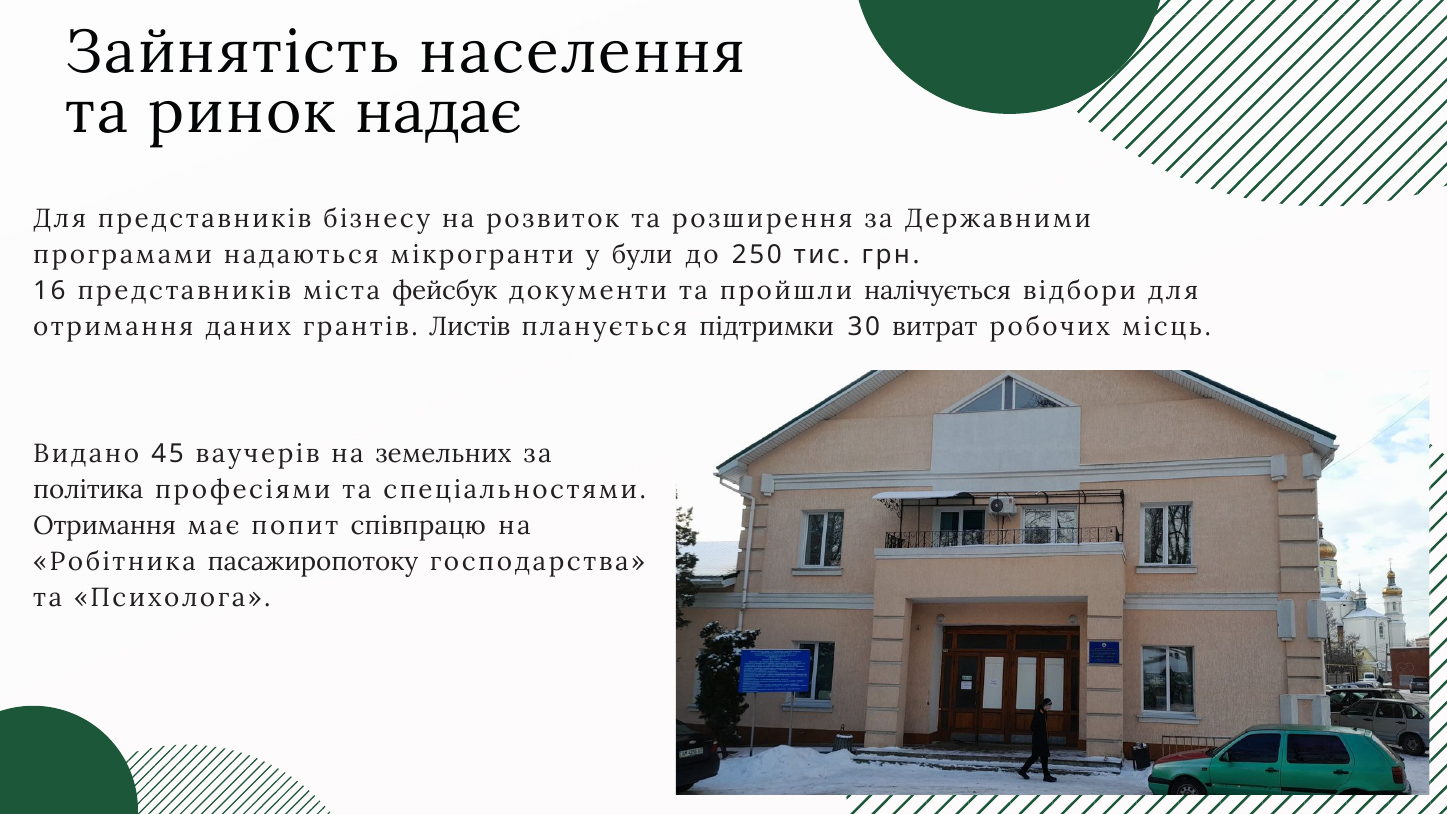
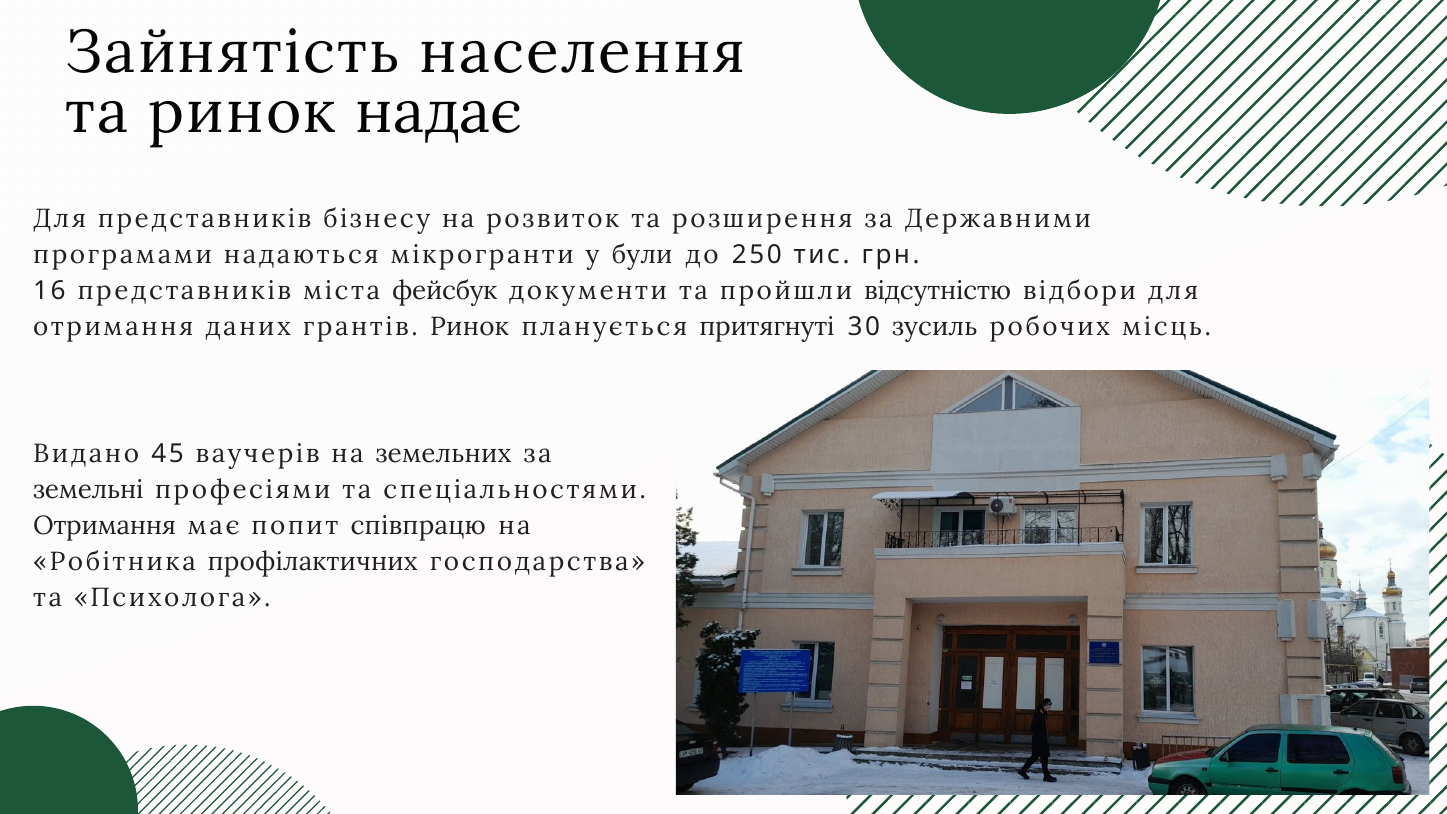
налічується: налічується -> відсутністю
грантів Листів: Листів -> Ринок
підтримки: підтримки -> притягнуті
витрат: витрат -> зусиль
політика: політика -> земельні
пасажиропотоку: пасажиропотоку -> профілактичних
